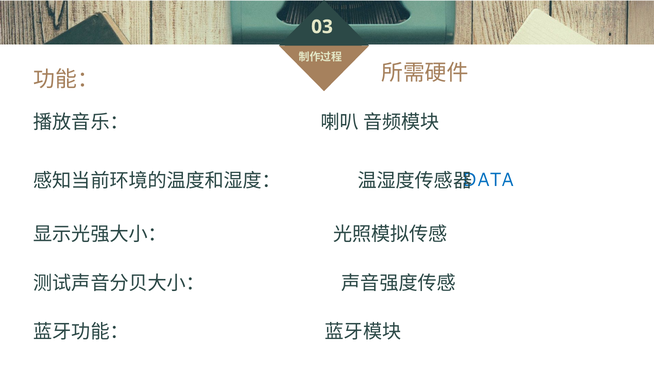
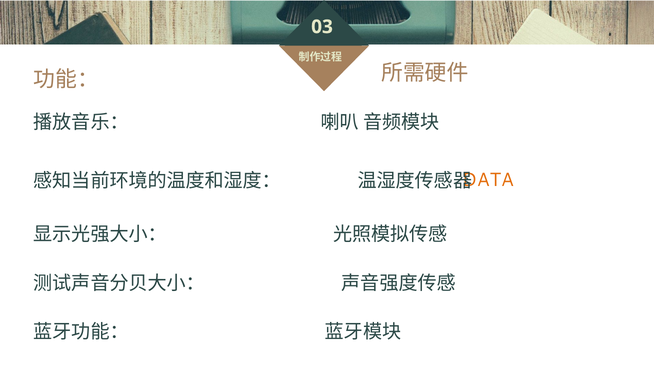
DATA colour: blue -> orange
